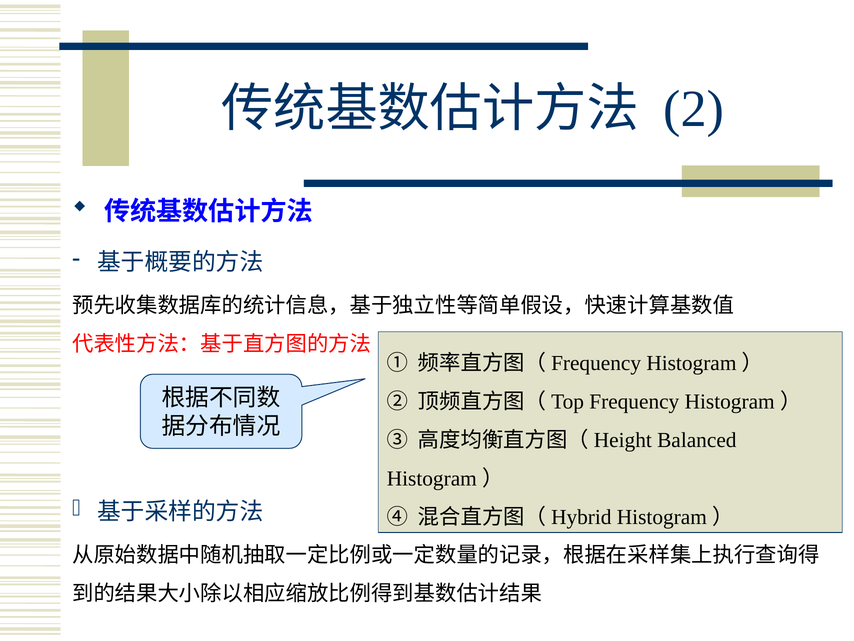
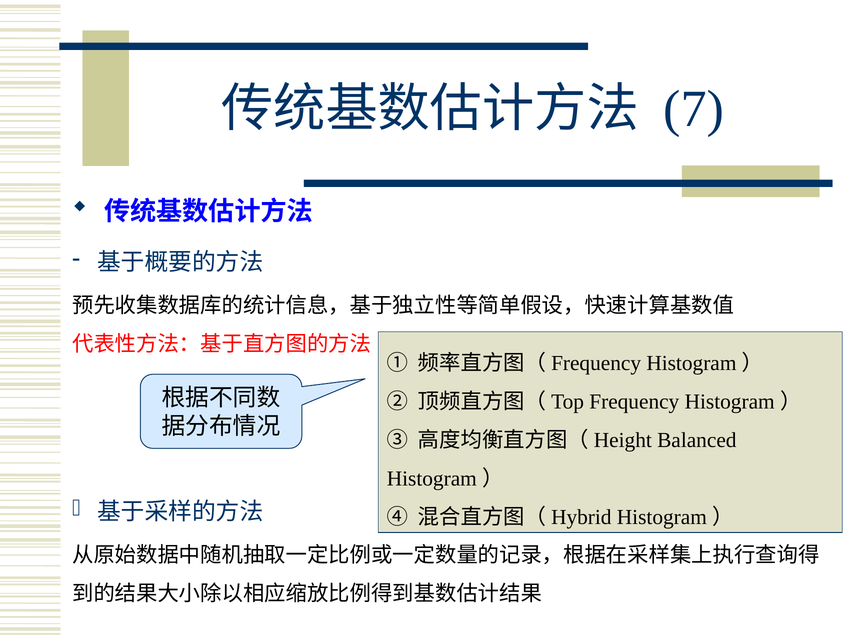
2: 2 -> 7
